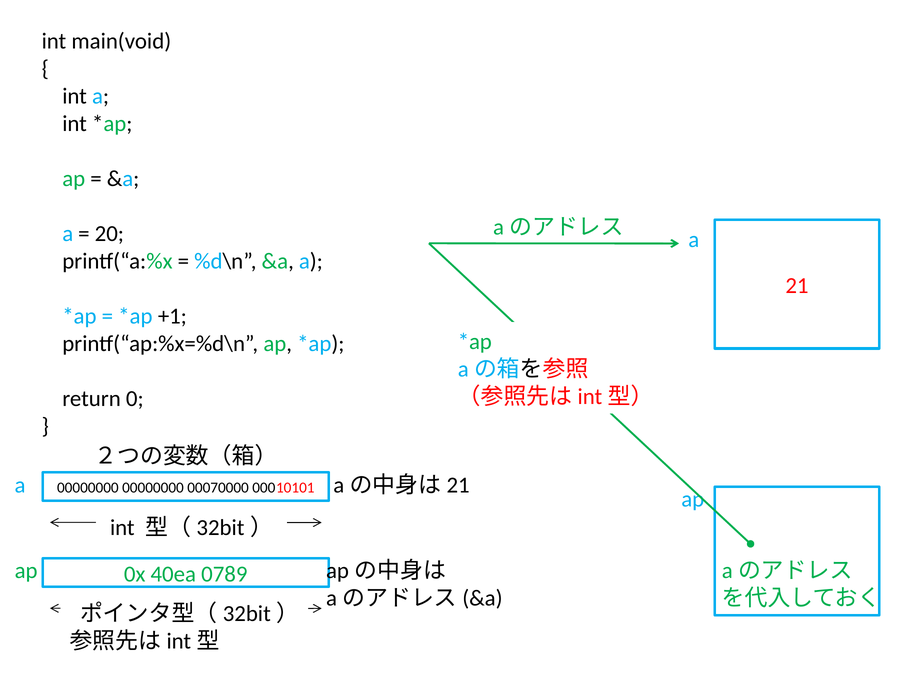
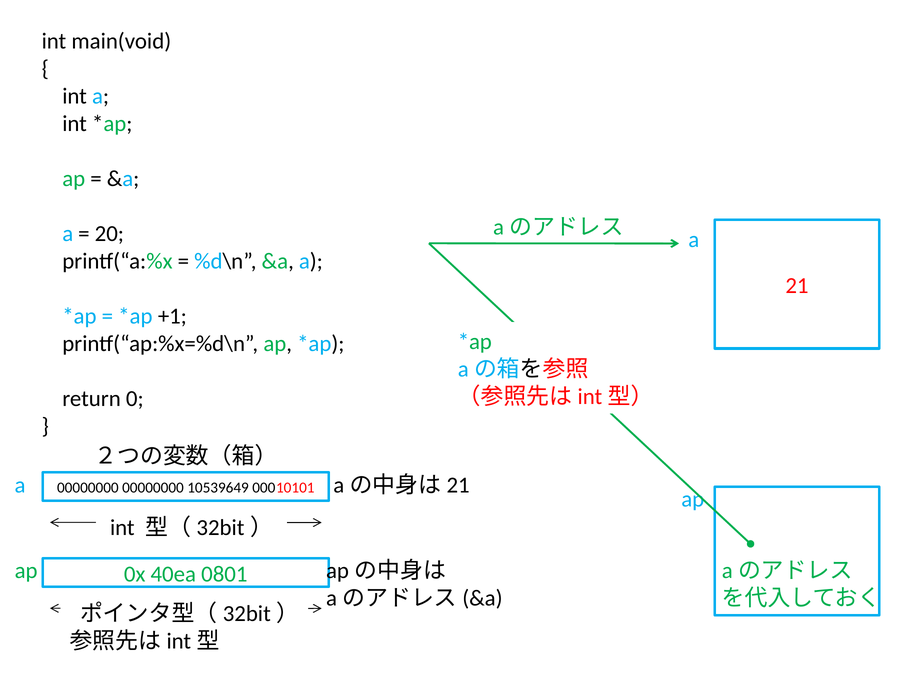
00070000: 00070000 -> 10539649
0789: 0789 -> 0801
